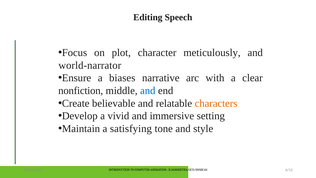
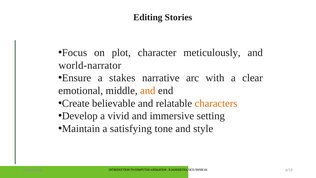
Speech: Speech -> Stories
biases: biases -> stakes
nonfiction: nonfiction -> emotional
and at (148, 91) colour: blue -> orange
